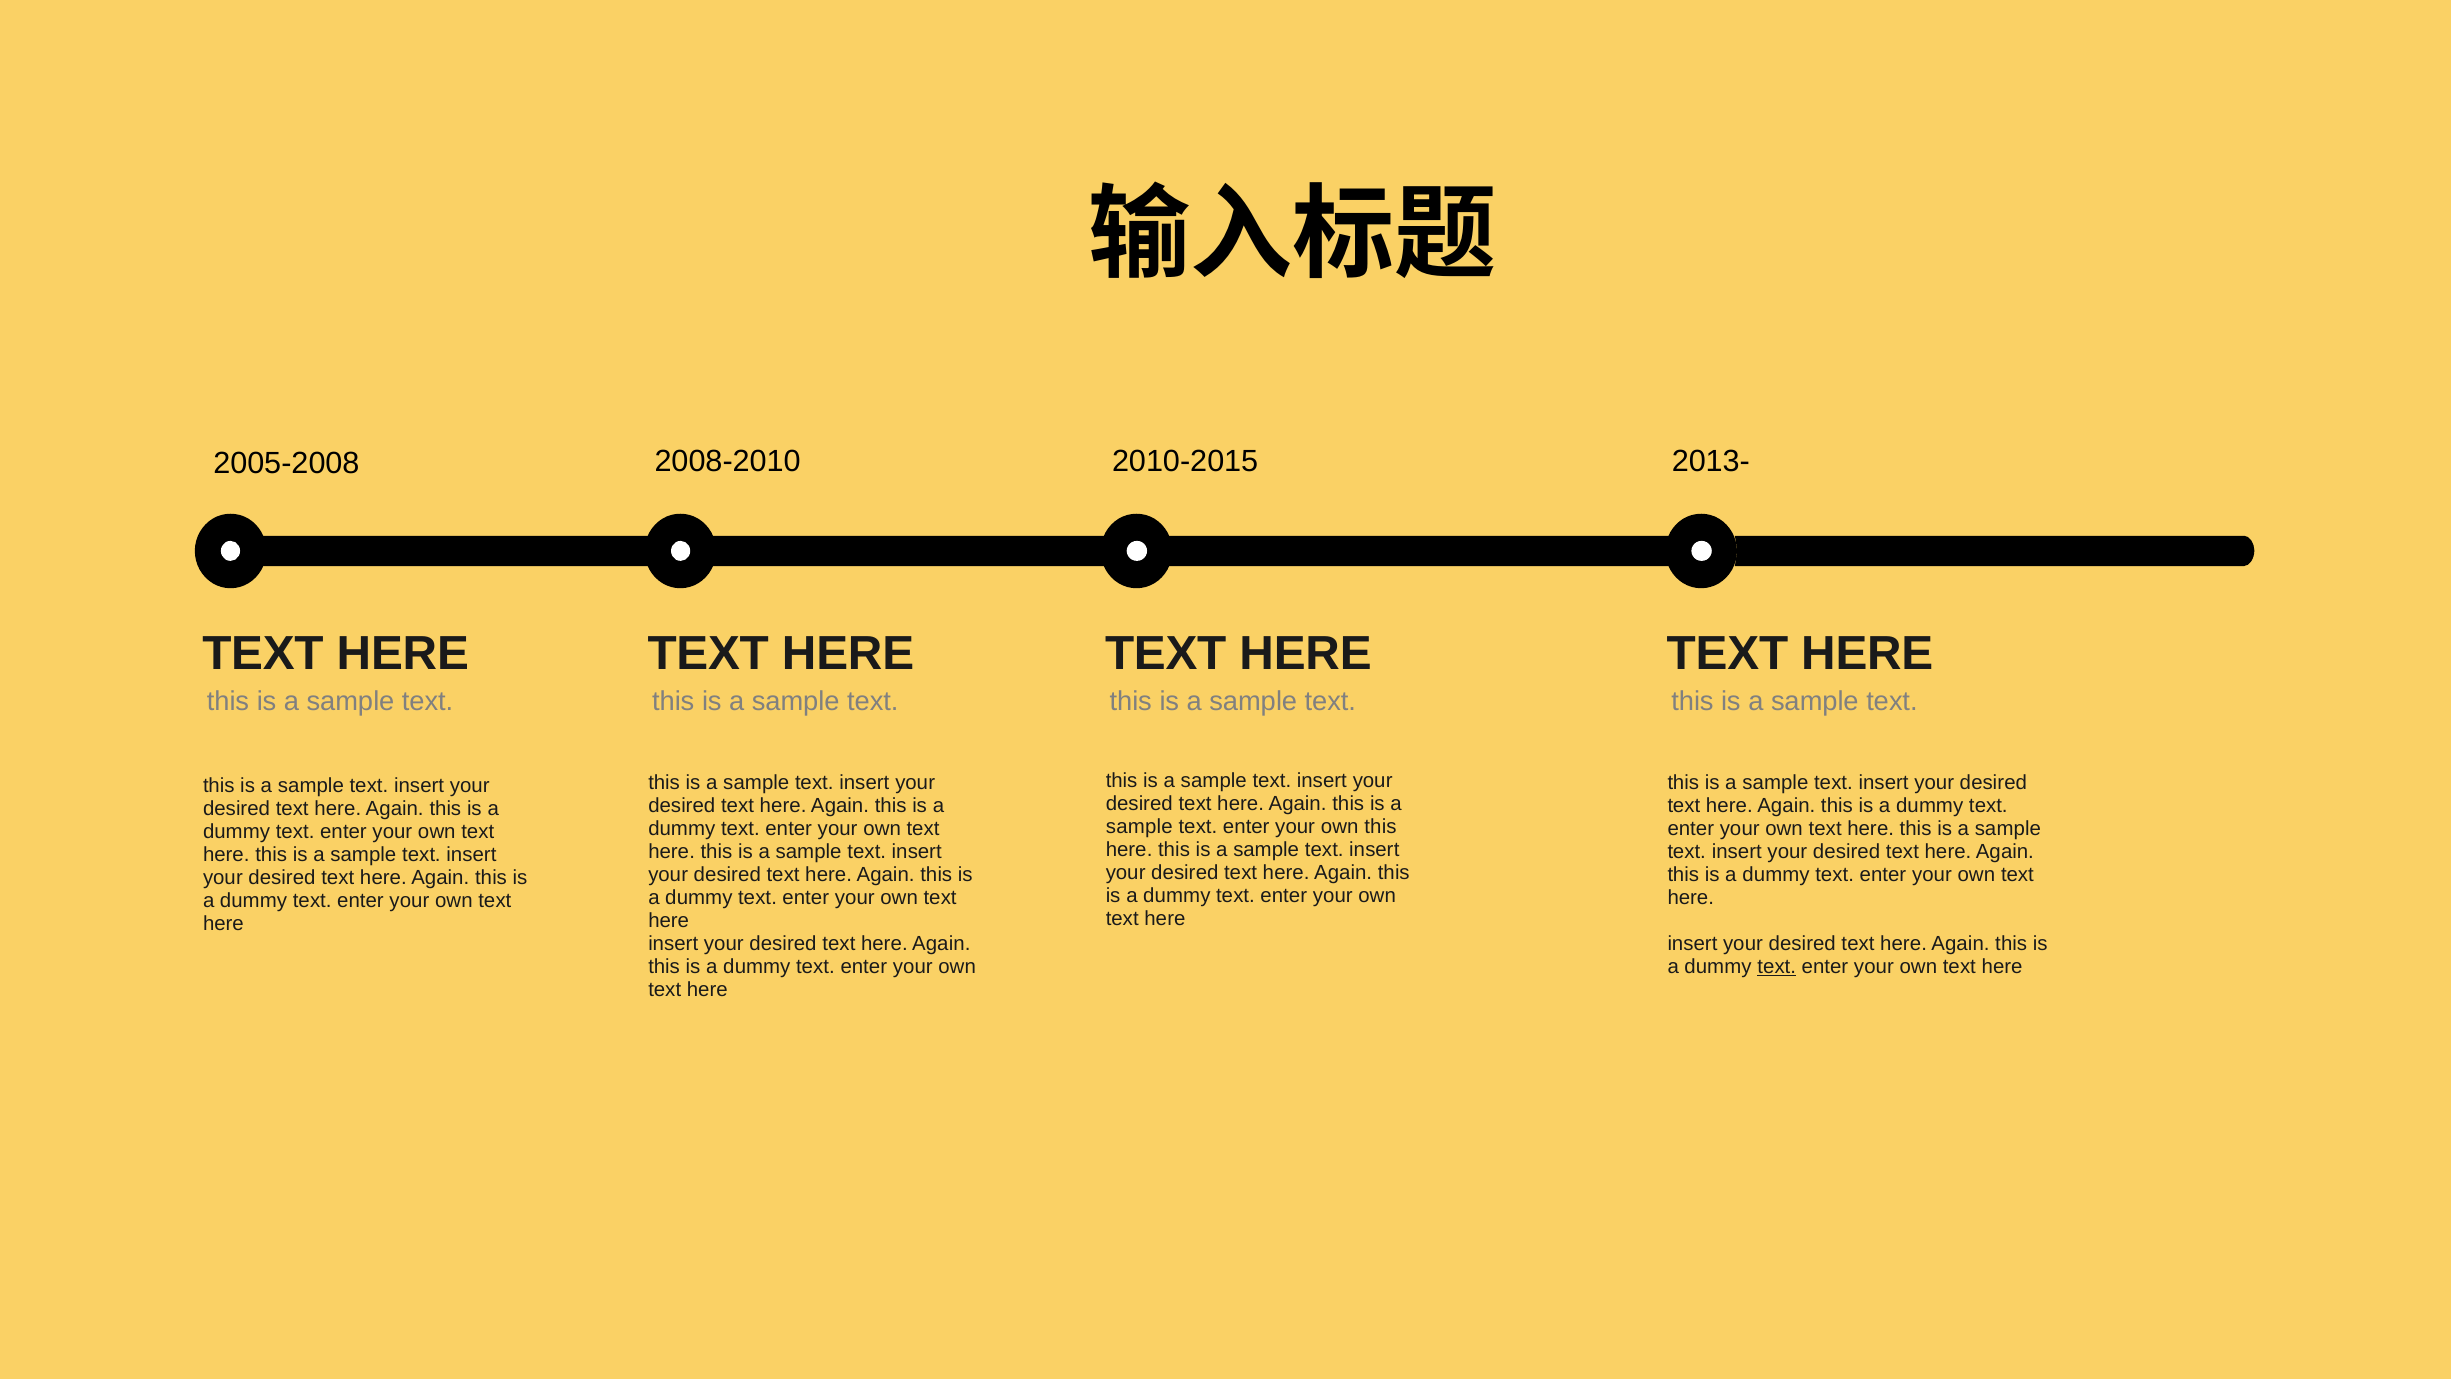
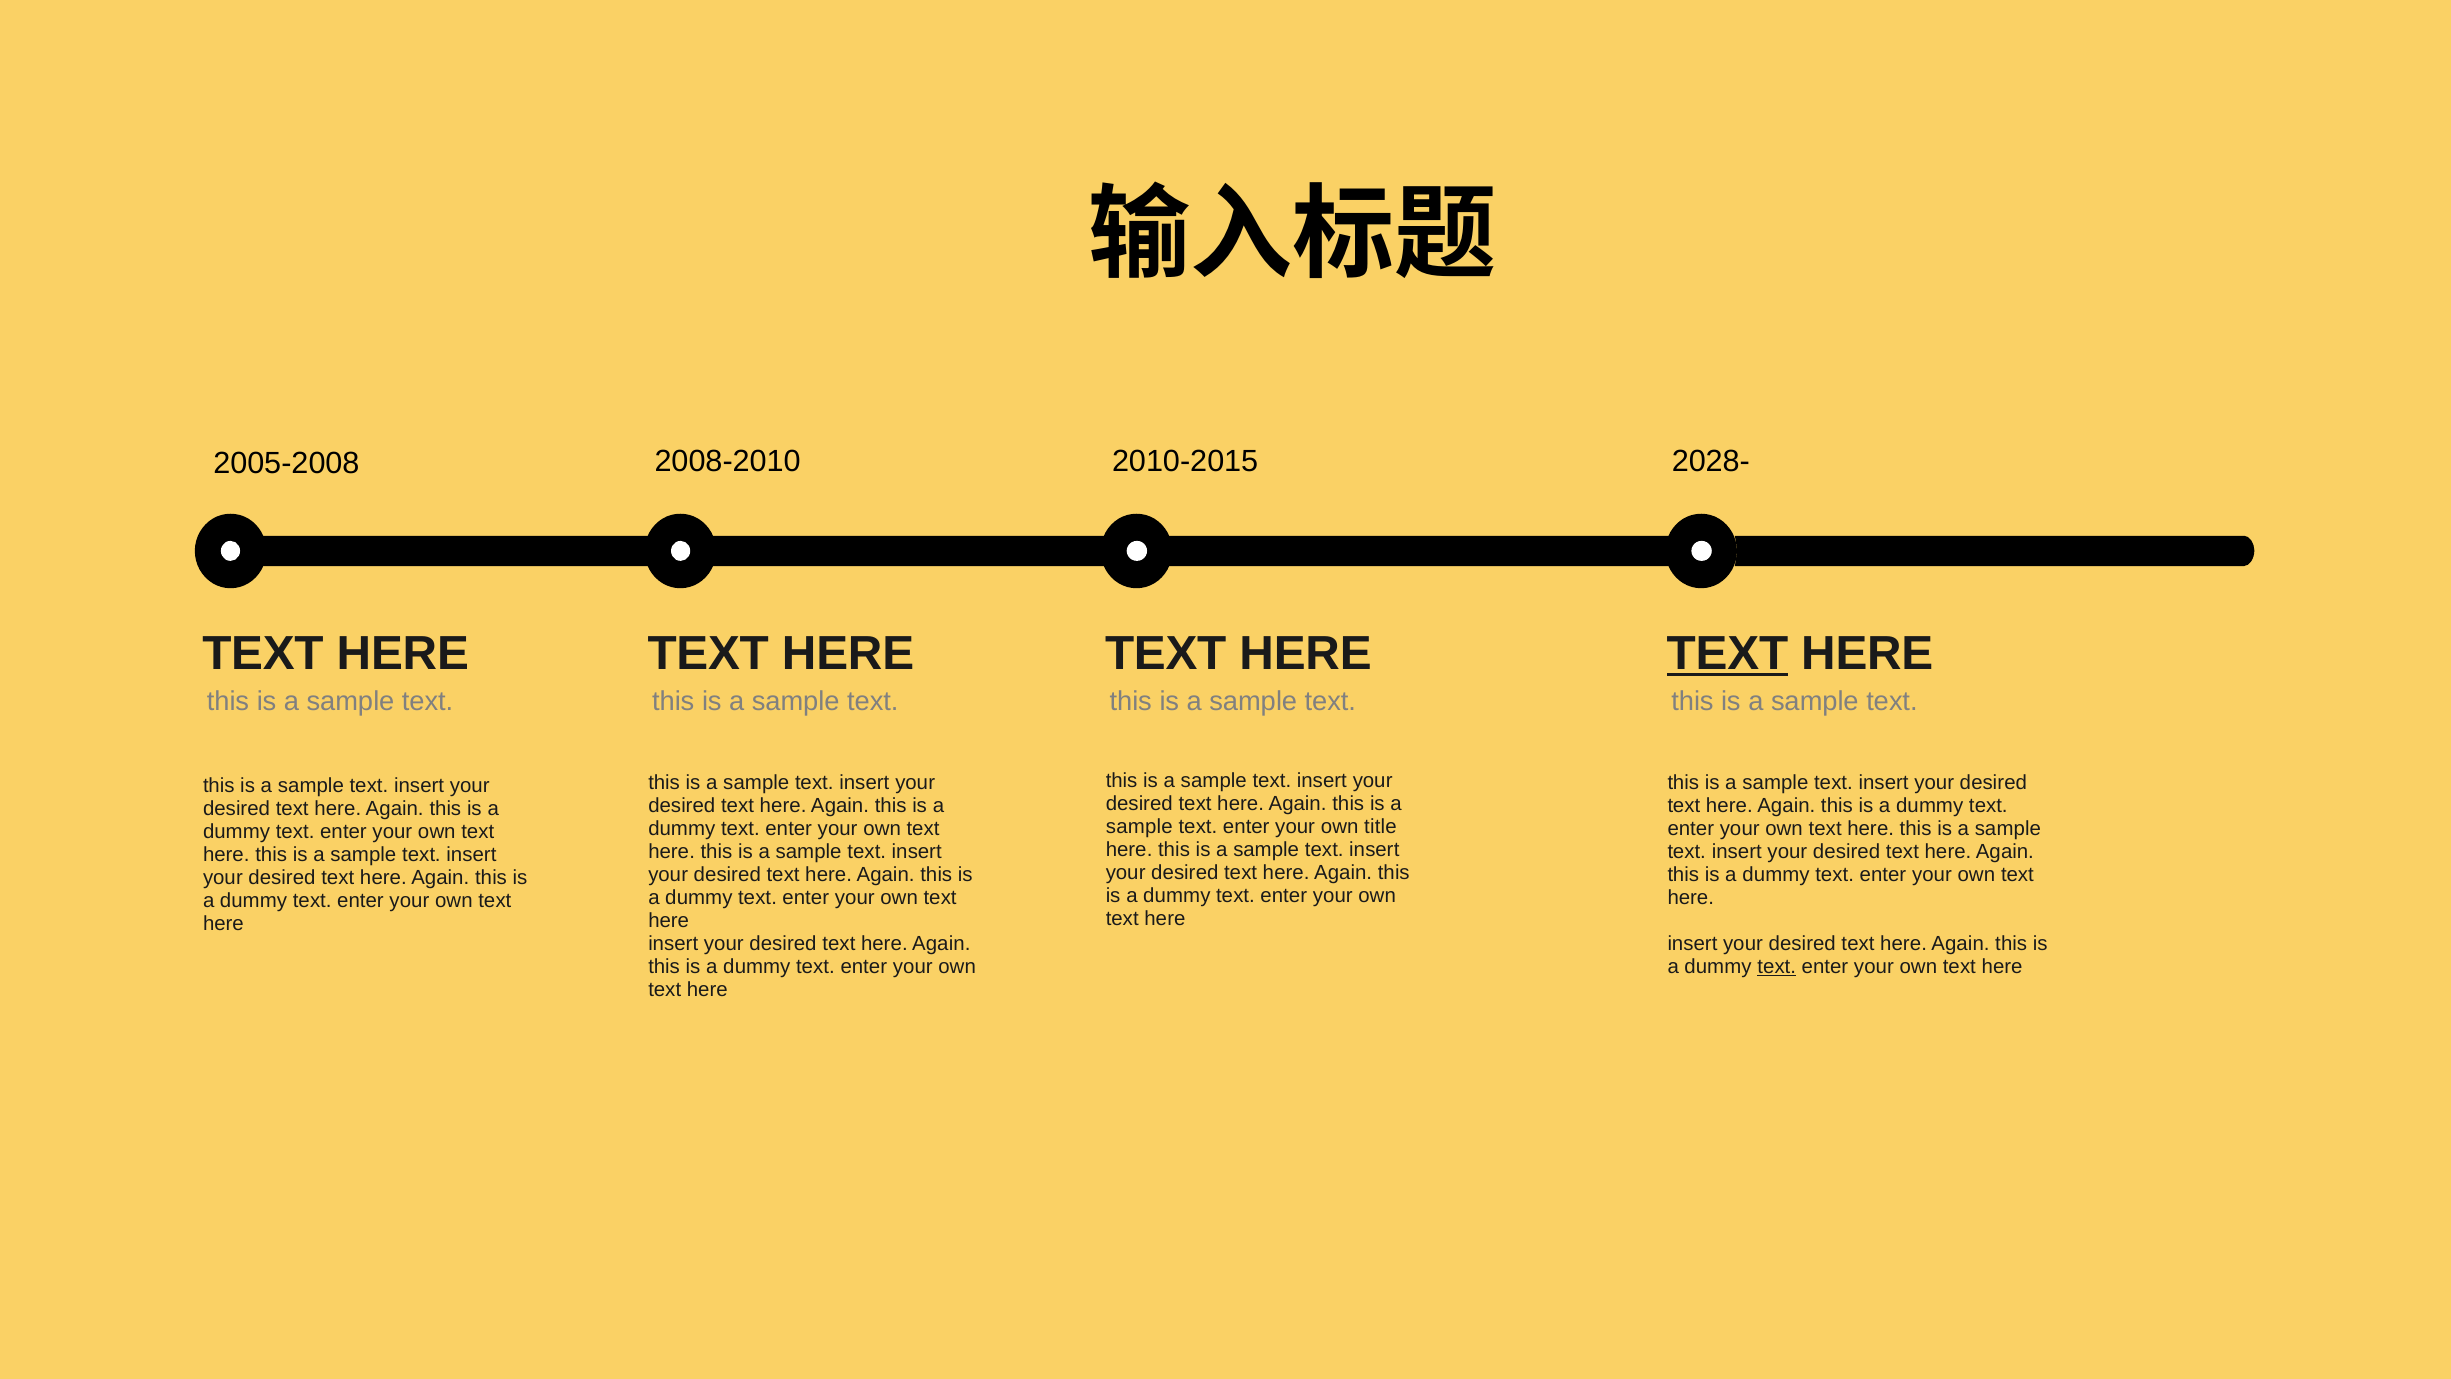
2013-: 2013- -> 2028-
TEXT at (1727, 654) underline: none -> present
own this: this -> title
